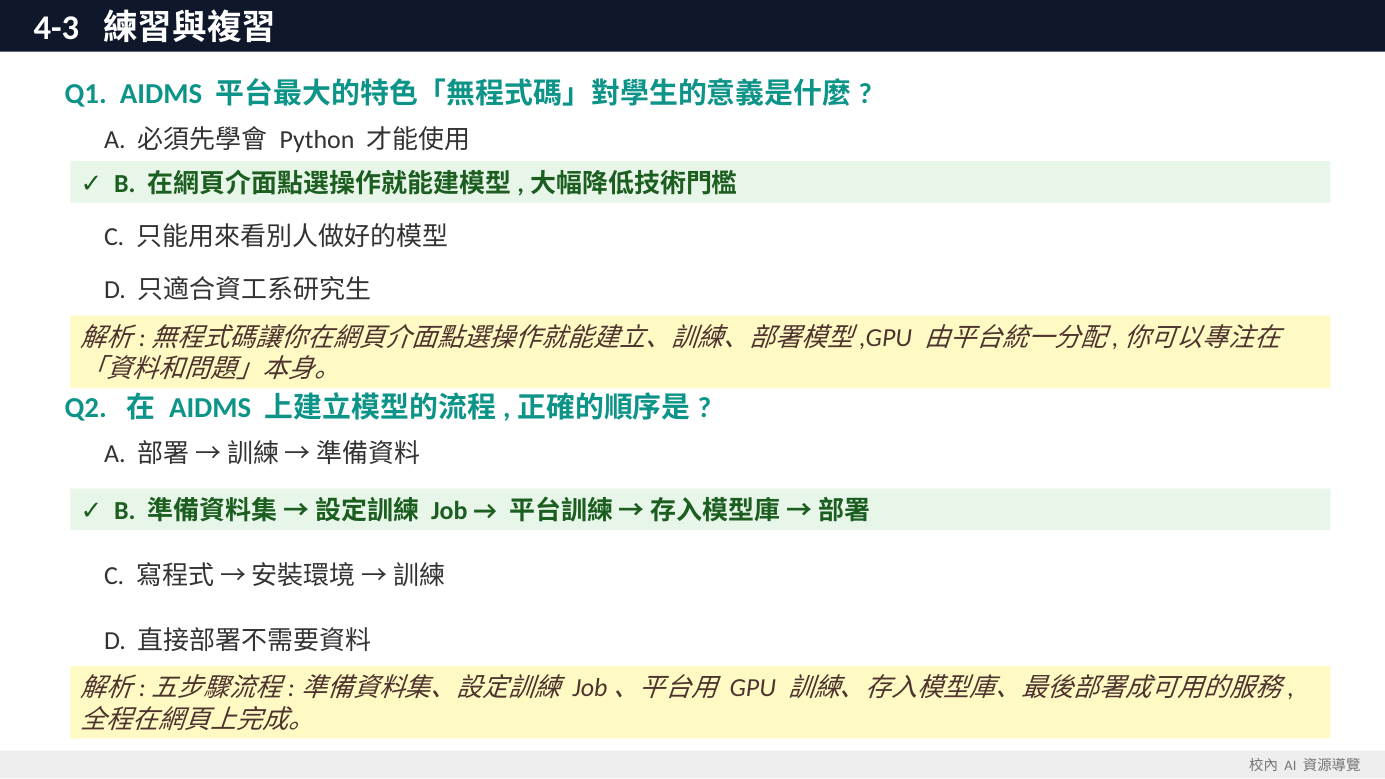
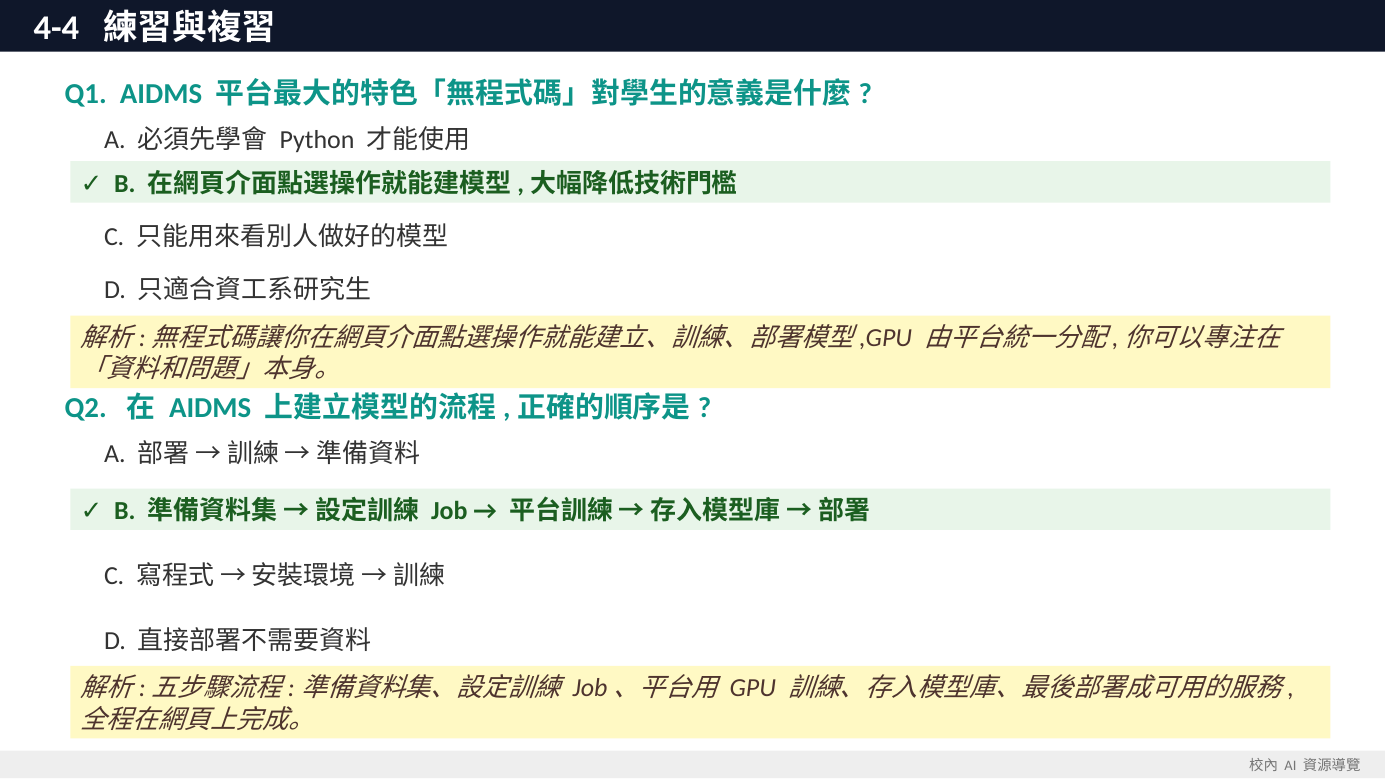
4-3: 4-3 -> 4-4
